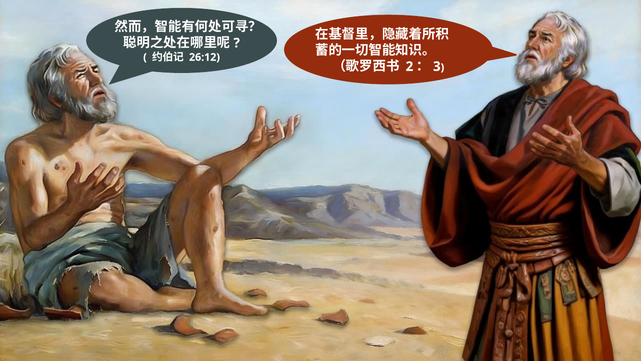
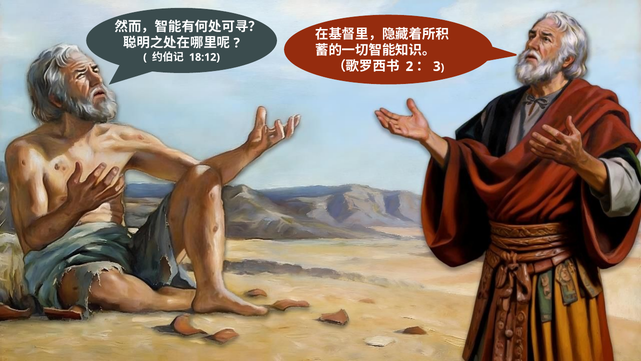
26:12: 26:12 -> 18:12
